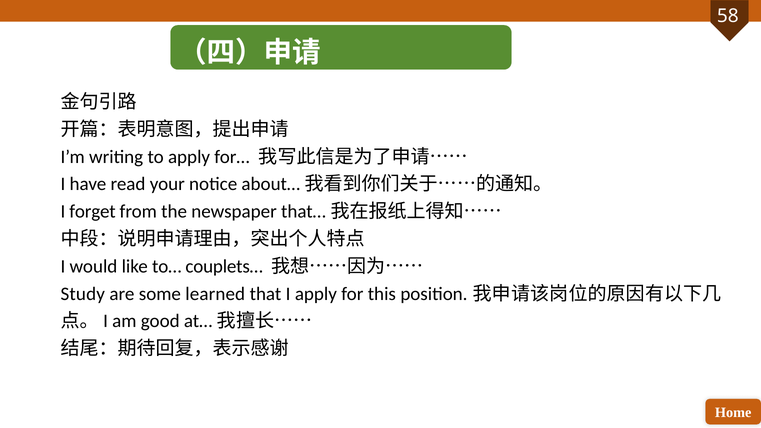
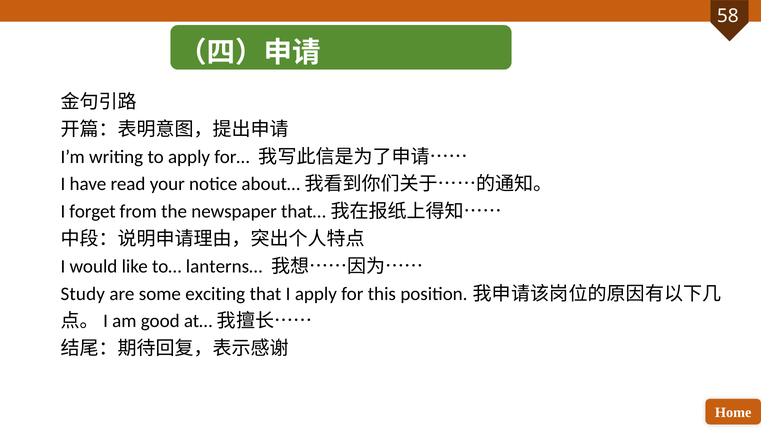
couplets…: couplets… -> lanterns…
learned: learned -> exciting
